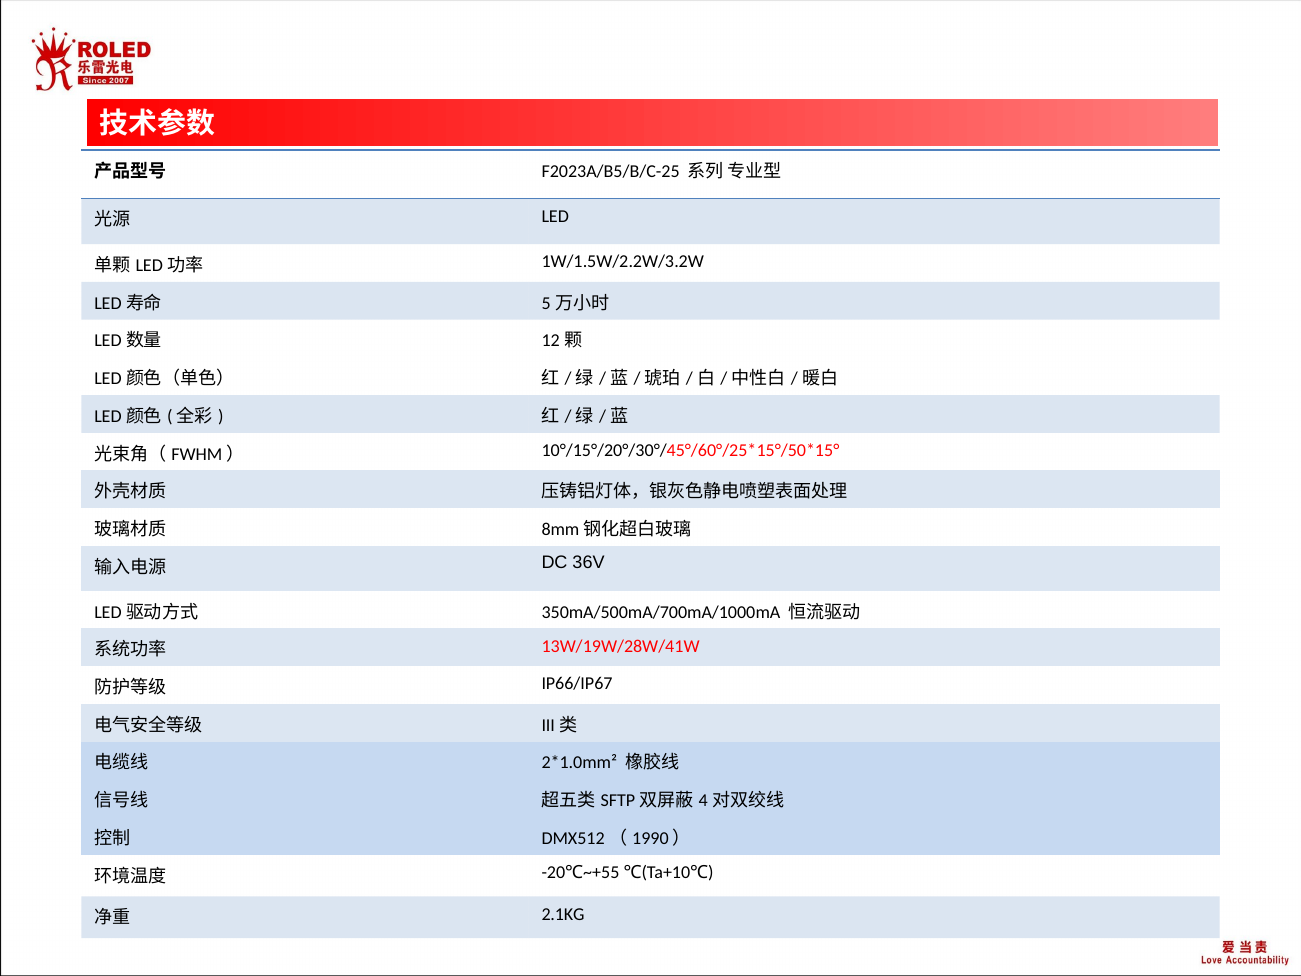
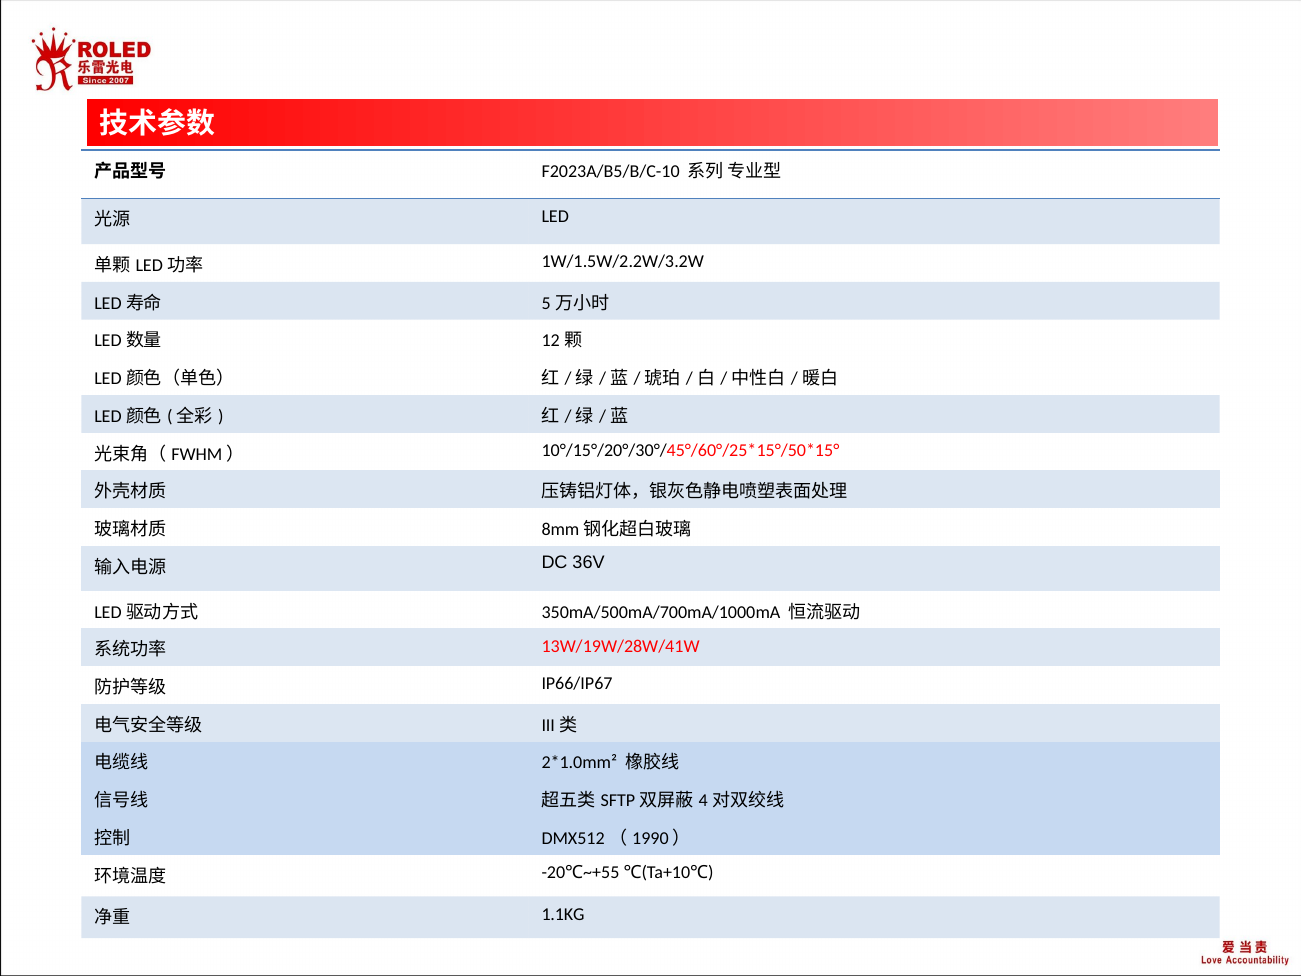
F2023A/B5/B/C-25: F2023A/B5/B/C-25 -> F2023A/B5/B/C-10
2.1KG: 2.1KG -> 1.1KG
